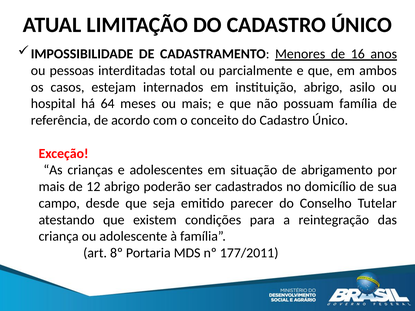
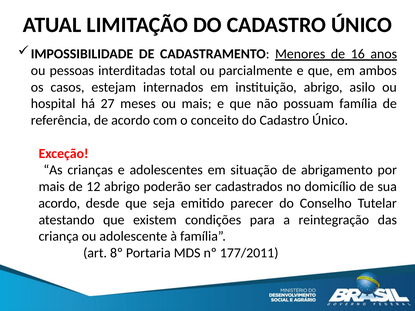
64: 64 -> 27
campo at (59, 203): campo -> acordo
